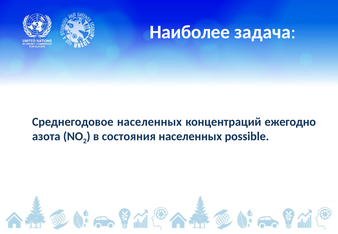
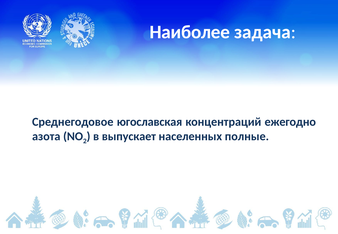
Среднегодовое населенных: населенных -> югославская
состояния: состояния -> выпускает
possible: possible -> полные
